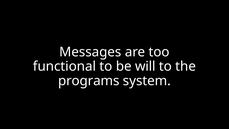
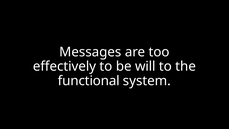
functional: functional -> effectively
programs: programs -> functional
